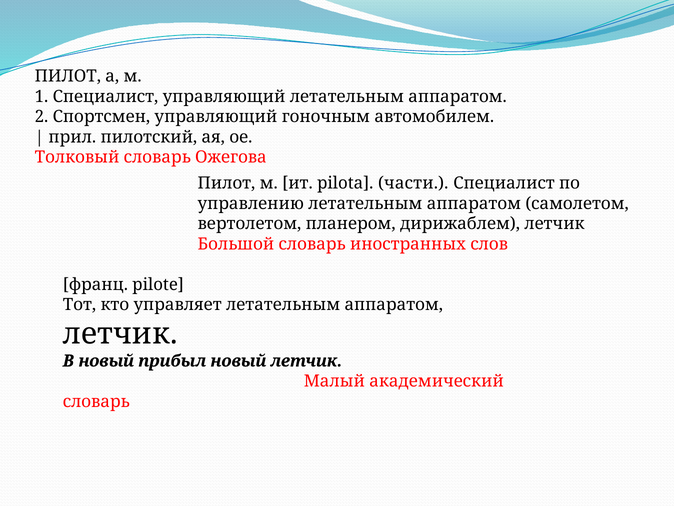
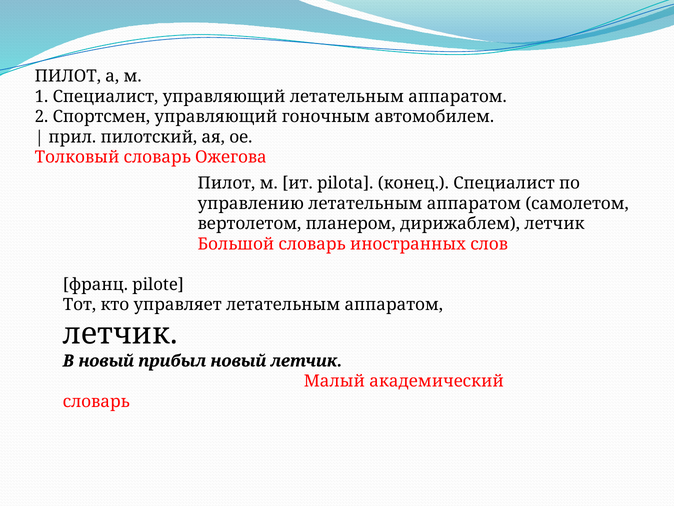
части: части -> конец
